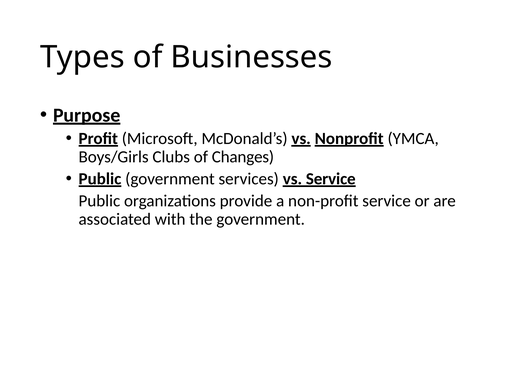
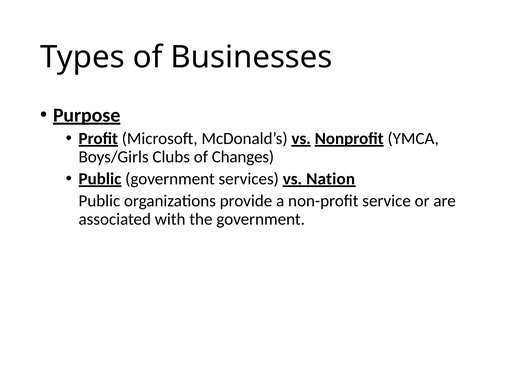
vs Service: Service -> Nation
